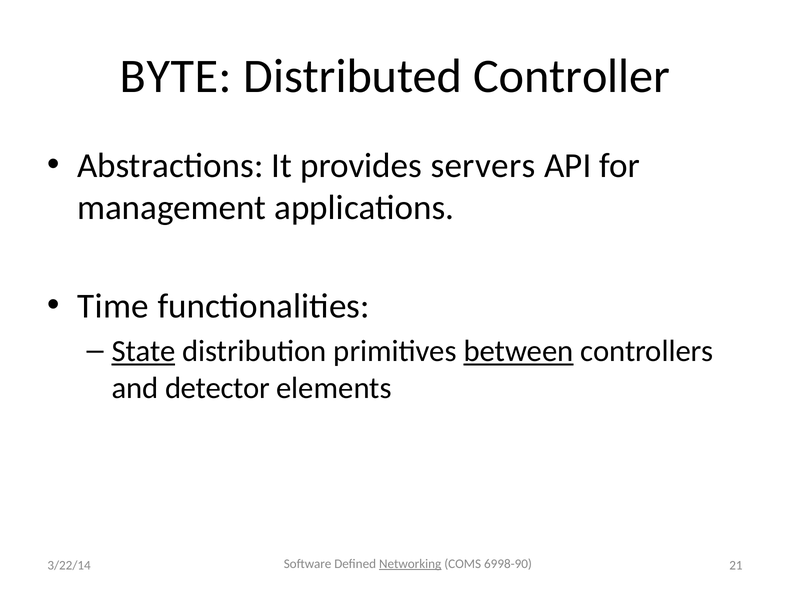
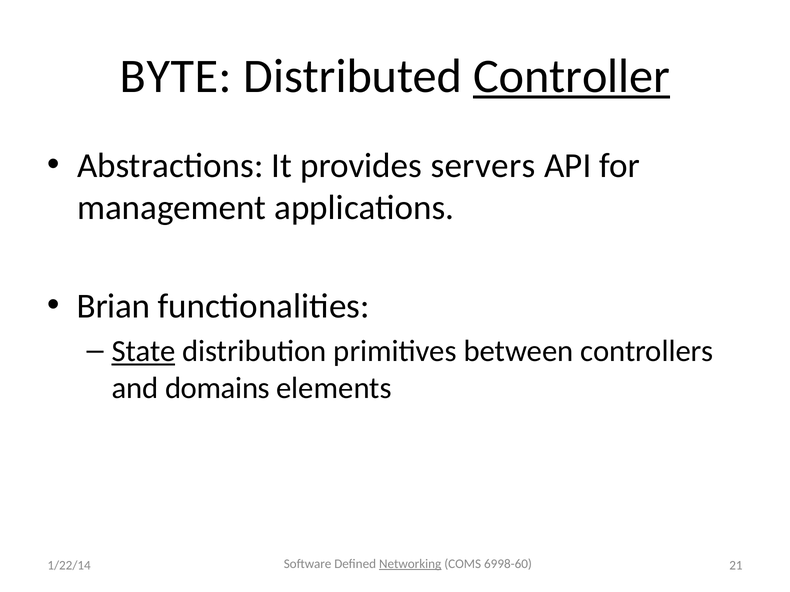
Controller underline: none -> present
Time: Time -> Brian
between underline: present -> none
detector: detector -> domains
6998-90: 6998-90 -> 6998-60
3/22/14: 3/22/14 -> 1/22/14
